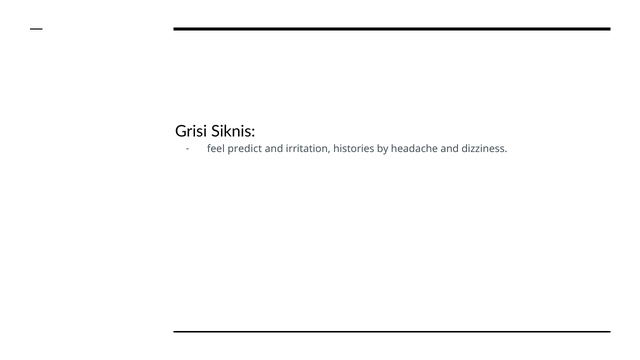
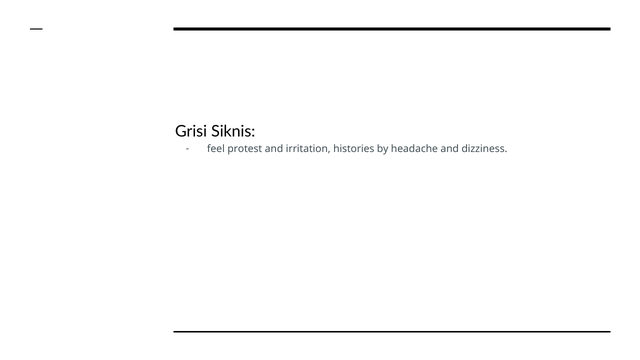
predict: predict -> protest
